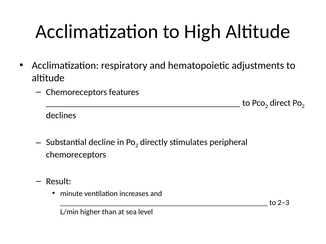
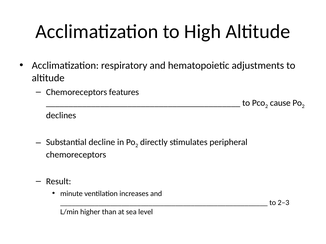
direct: direct -> cause
